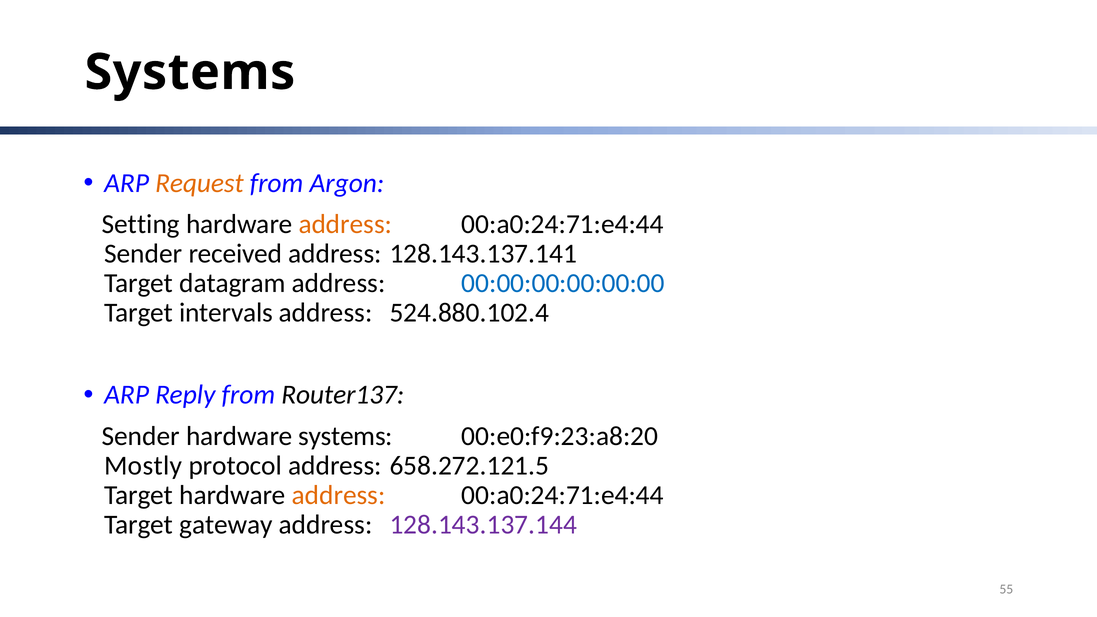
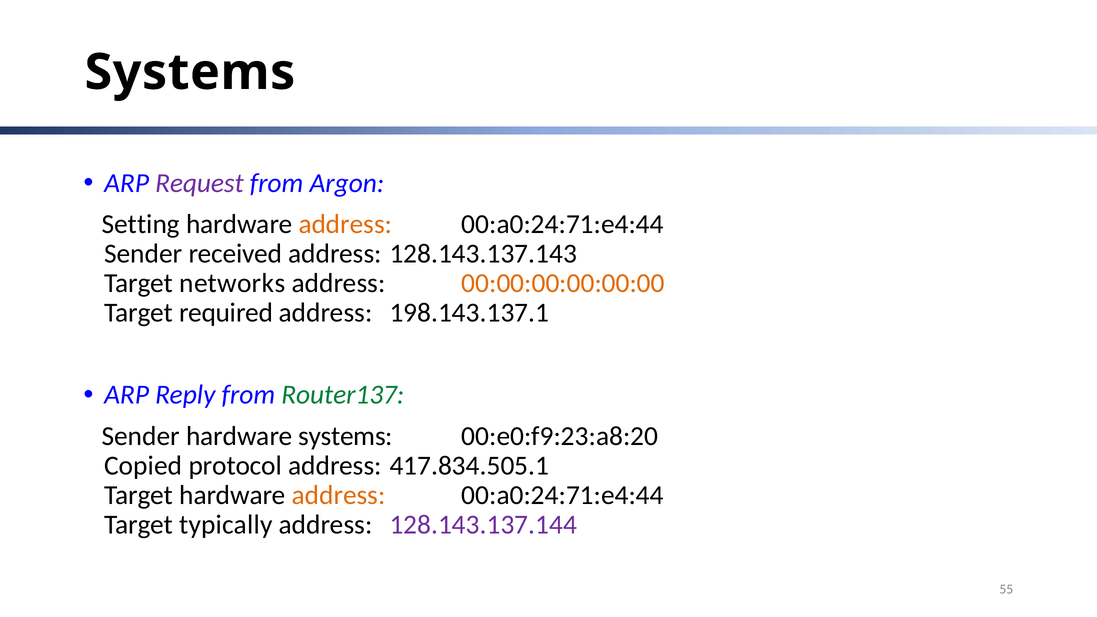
Request colour: orange -> purple
128.143.137.141: 128.143.137.141 -> 128.143.137.143
datagram: datagram -> networks
00:00:00:00:00:00 colour: blue -> orange
intervals: intervals -> required
524.880.102.4: 524.880.102.4 -> 198.143.137.1
Router137 colour: black -> green
Mostly: Mostly -> Copied
658.272.121.5: 658.272.121.5 -> 417.834.505.1
gateway: gateway -> typically
